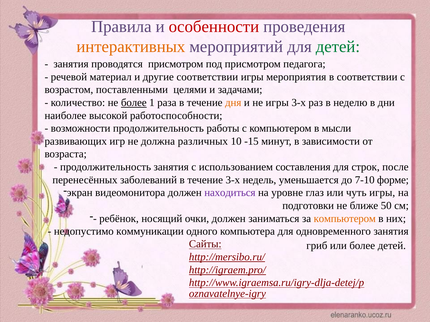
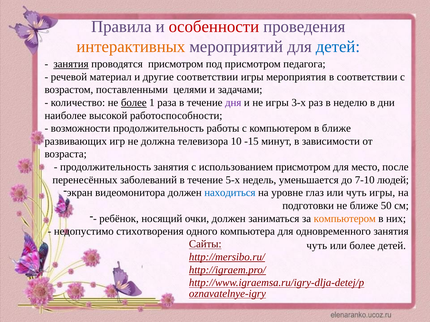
детей at (338, 47) colour: green -> blue
занятия at (71, 64) underline: none -> present
дня colour: orange -> purple
в мысли: мысли -> ближе
различных: различных -> телевизора
использованием составления: составления -> присмотром
строк: строк -> место
течение 3-х: 3-х -> 5-х
форме: форме -> людей
находиться colour: purple -> blue
коммуникации: коммуникации -> стихотворения
гриб at (317, 246): гриб -> чуть
